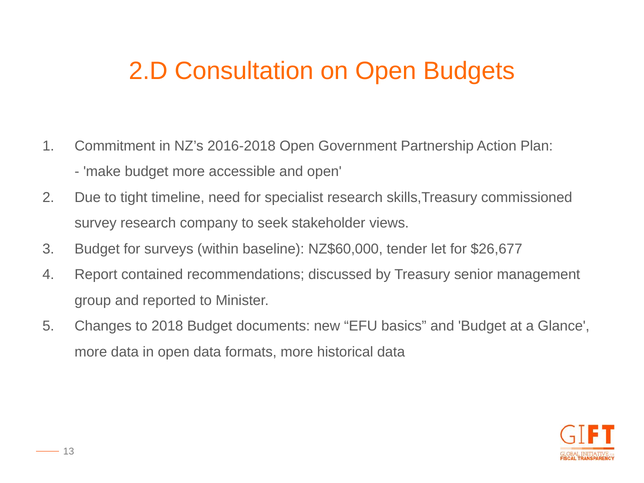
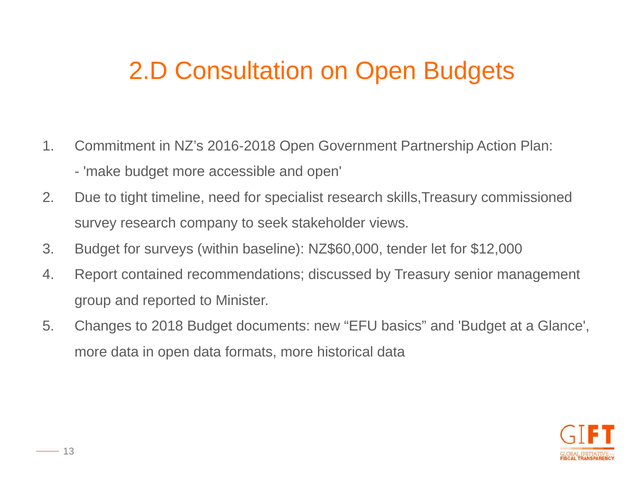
$26,677: $26,677 -> $12,000
